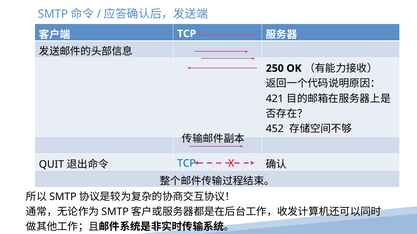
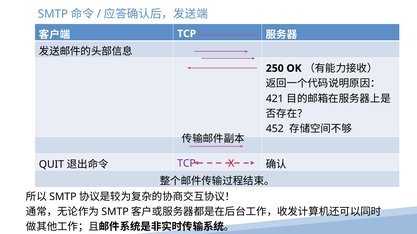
TCP at (187, 164) colour: blue -> purple
